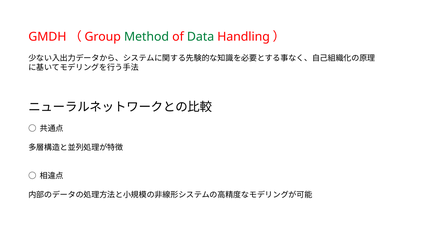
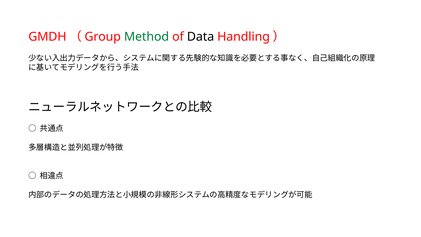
Data colour: green -> black
